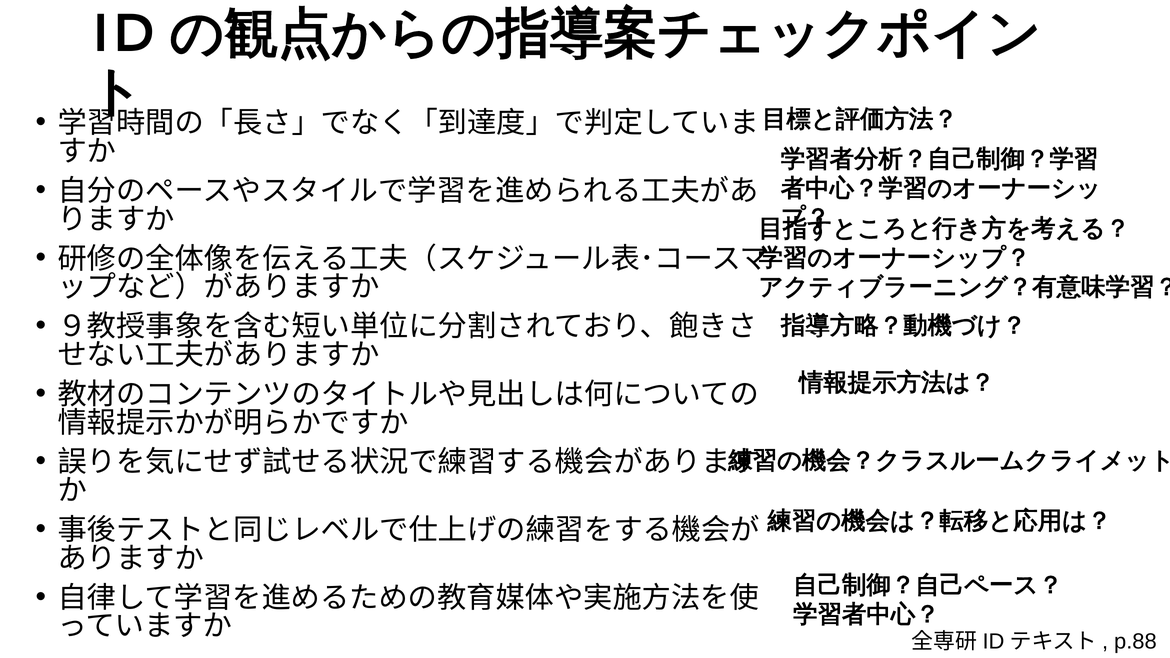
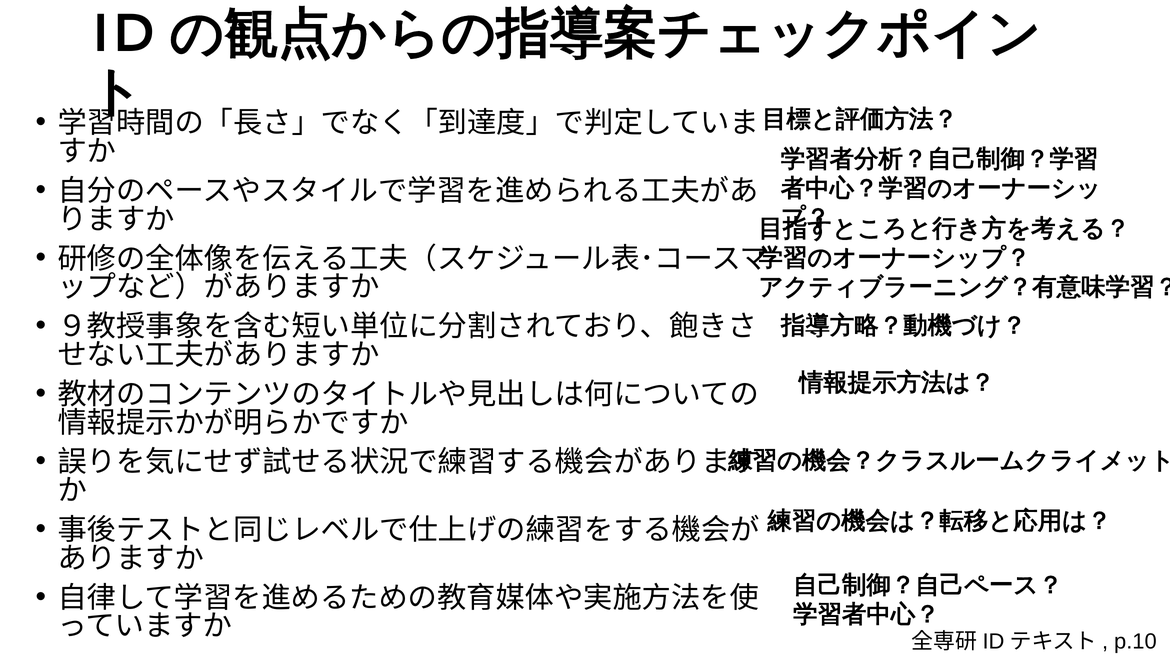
p.88: p.88 -> p.10
